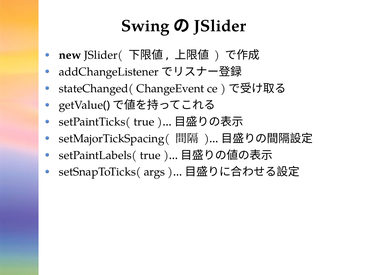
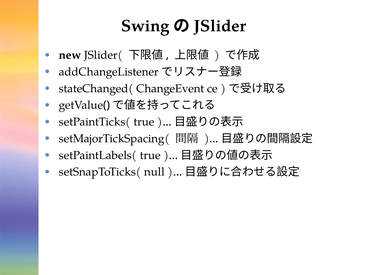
args: args -> null
